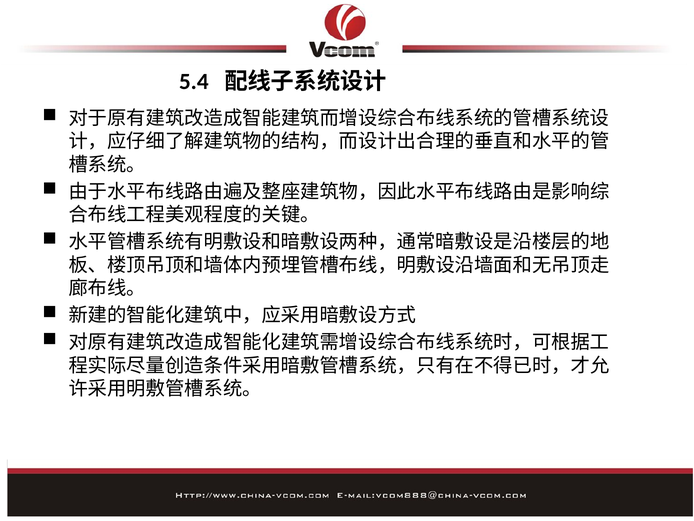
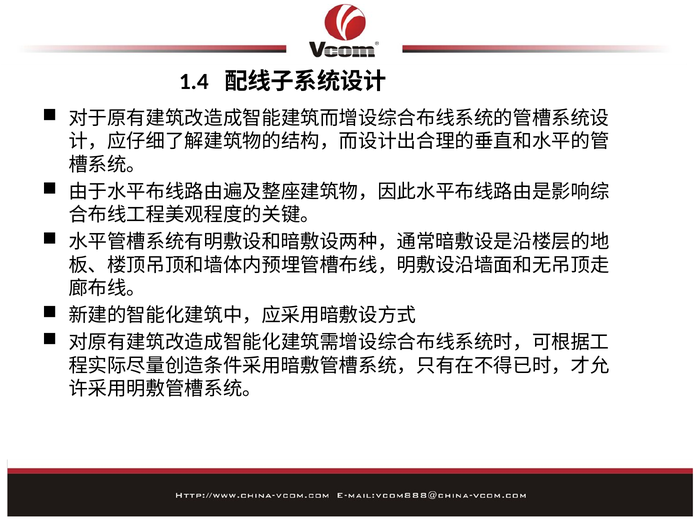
5.4: 5.4 -> 1.4
